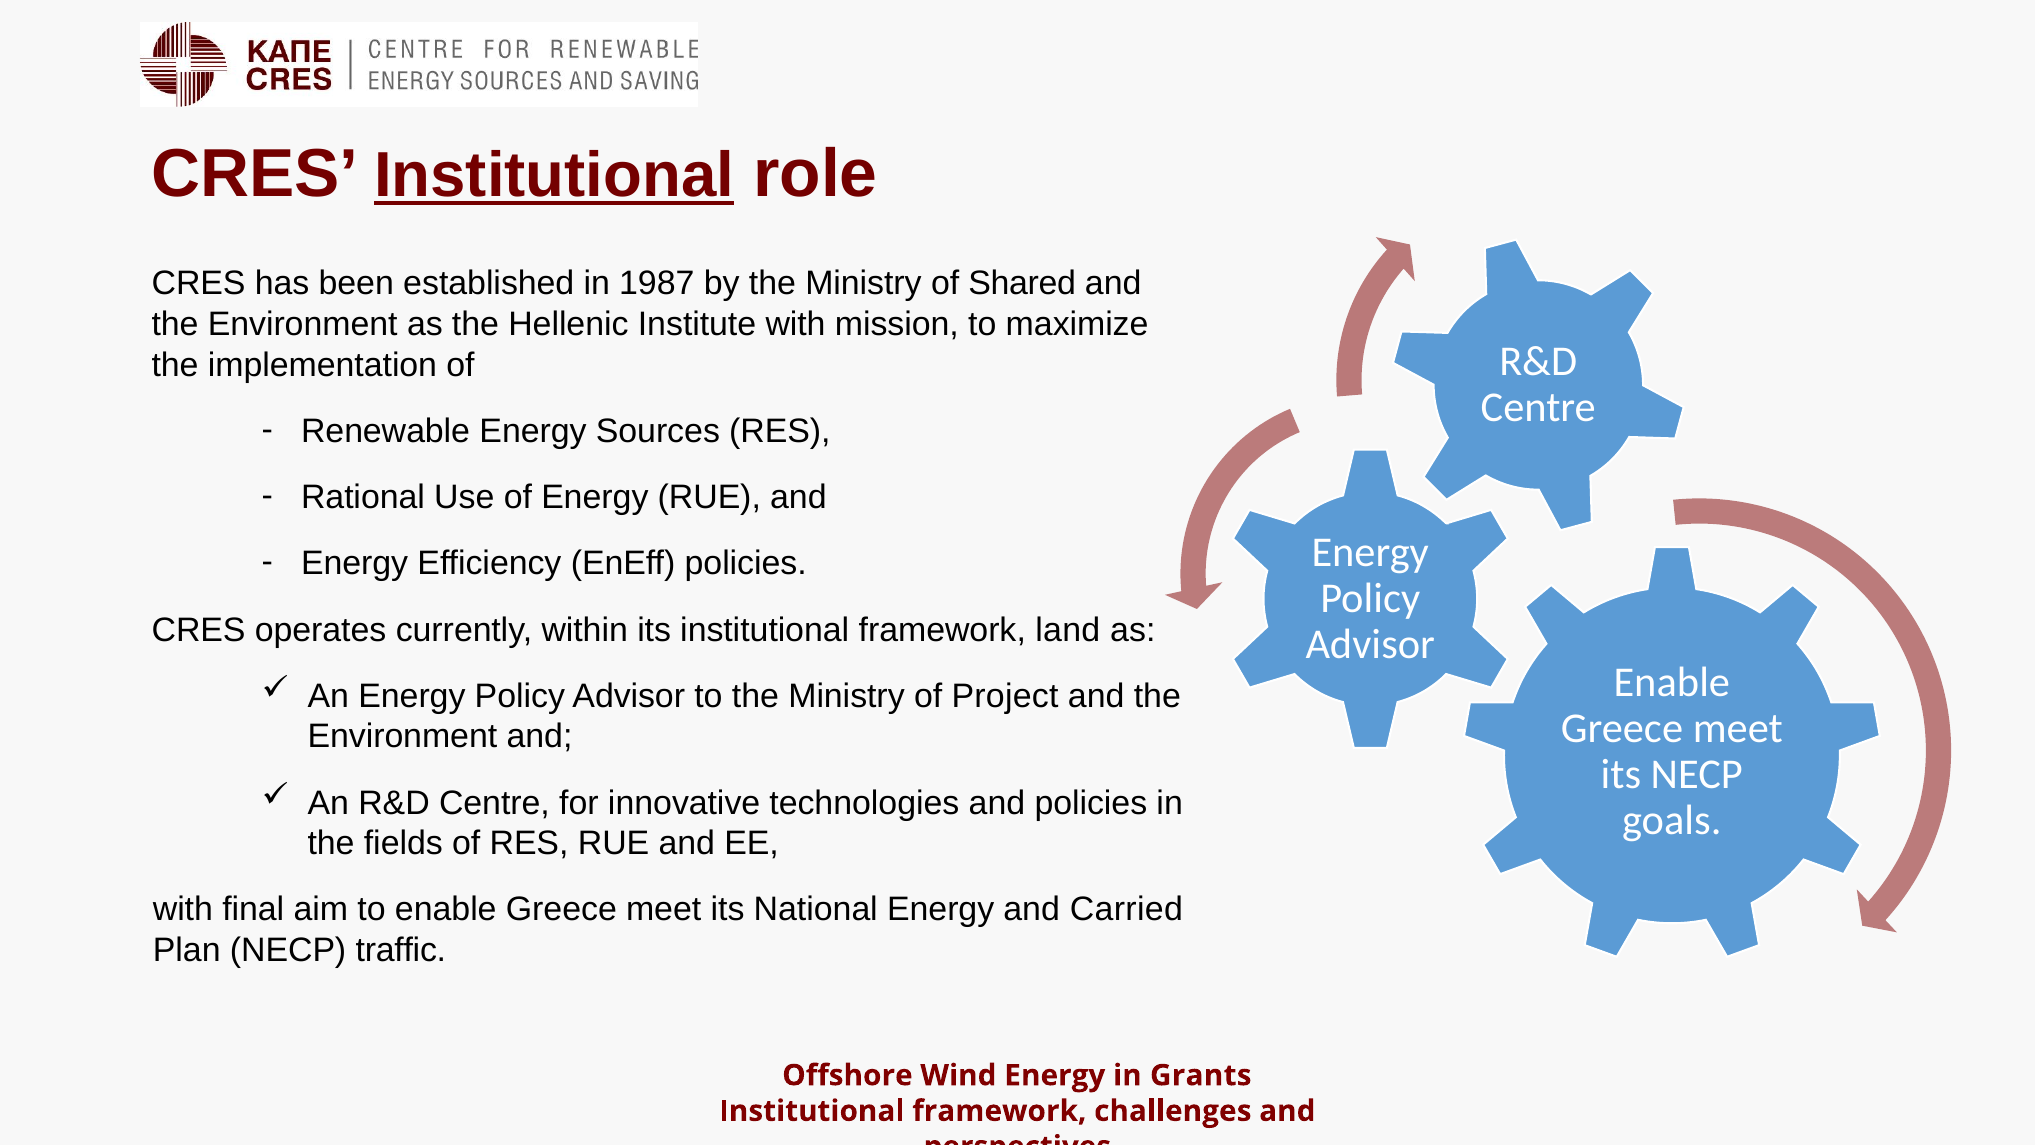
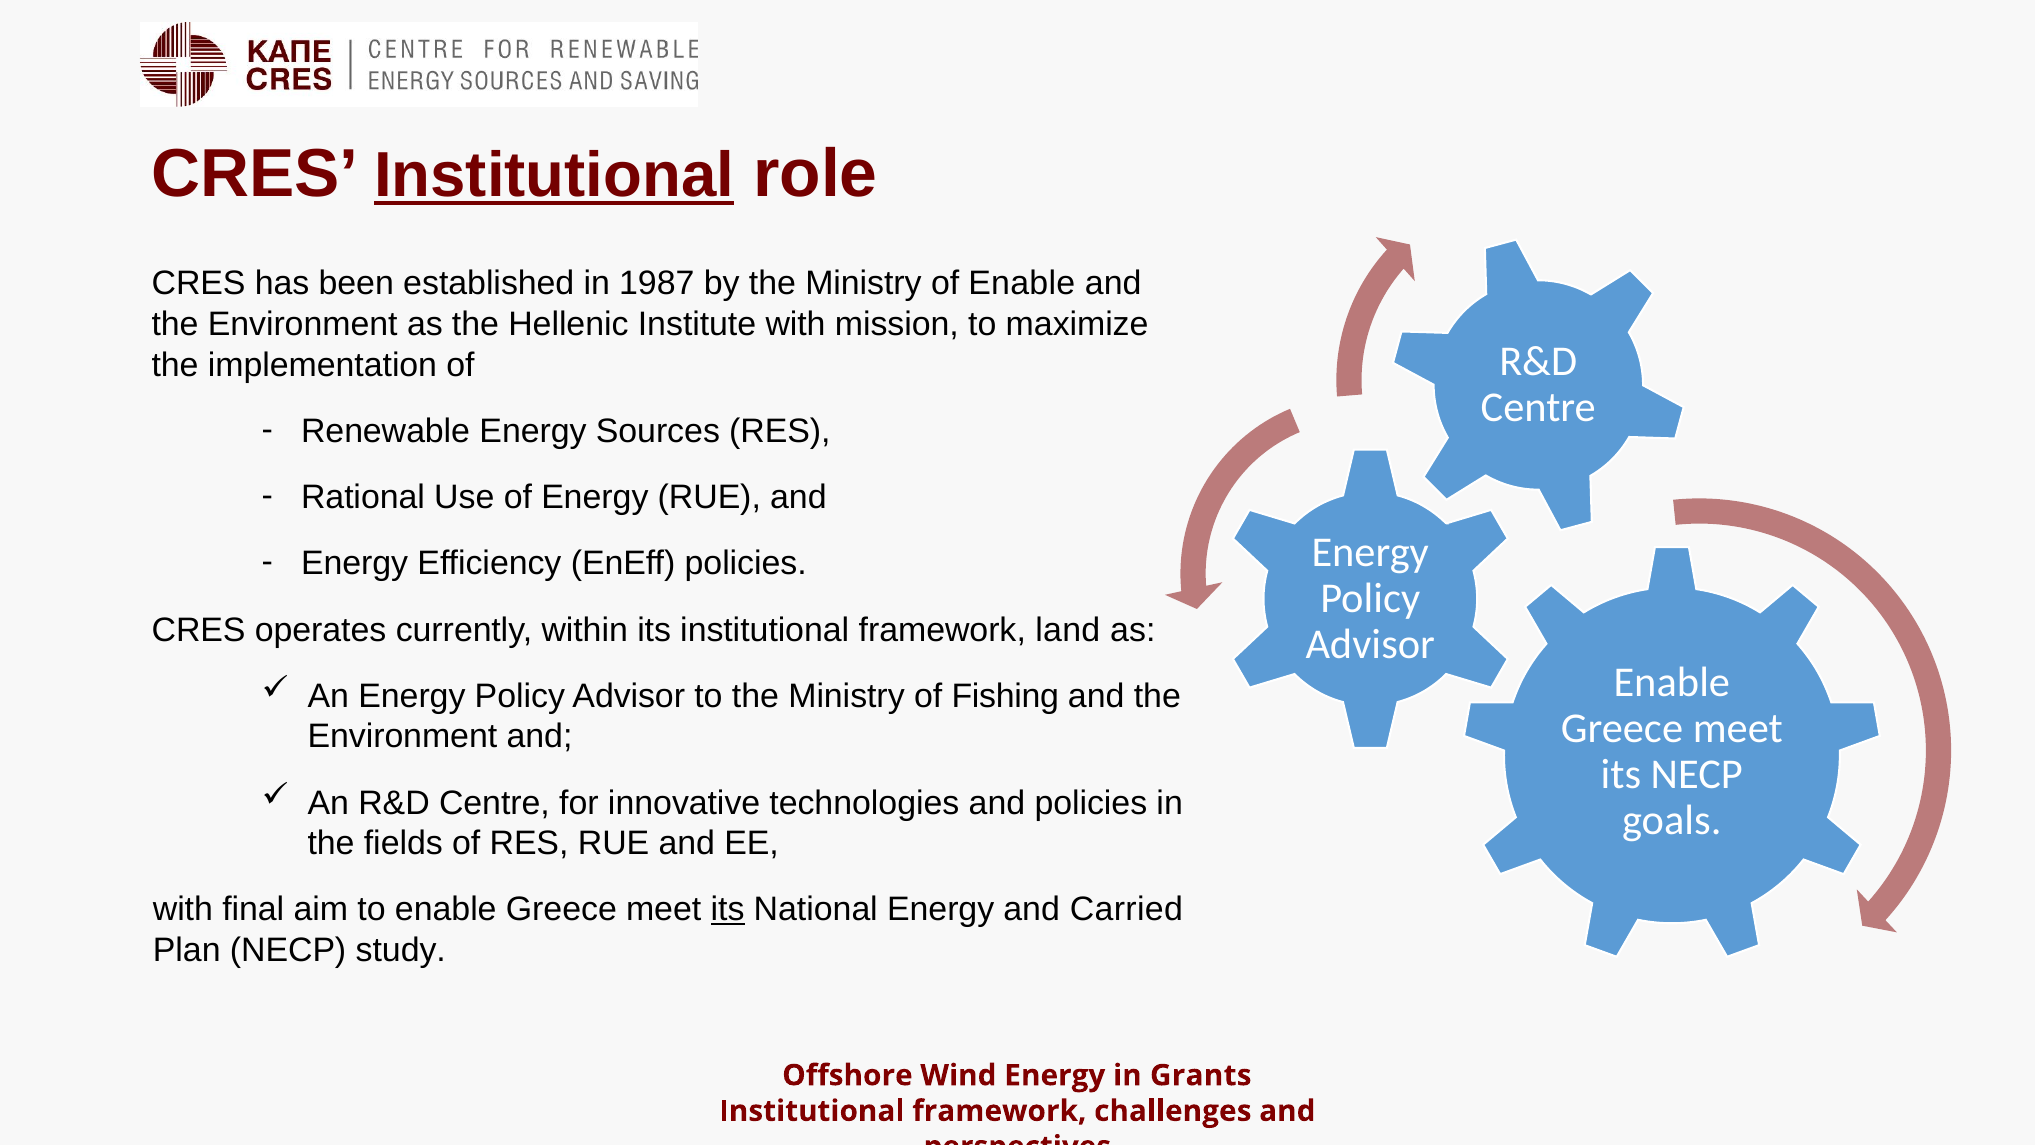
of Shared: Shared -> Enable
Project: Project -> Fishing
its at (728, 909) underline: none -> present
traffic: traffic -> study
